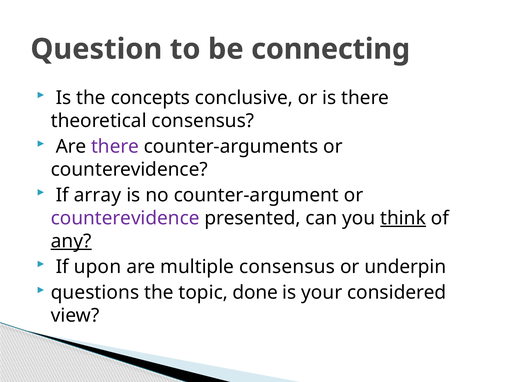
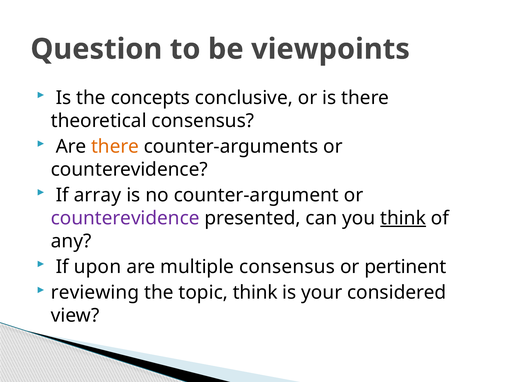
connecting: connecting -> viewpoints
there at (115, 146) colour: purple -> orange
any underline: present -> none
underpin: underpin -> pertinent
questions: questions -> reviewing
topic done: done -> think
